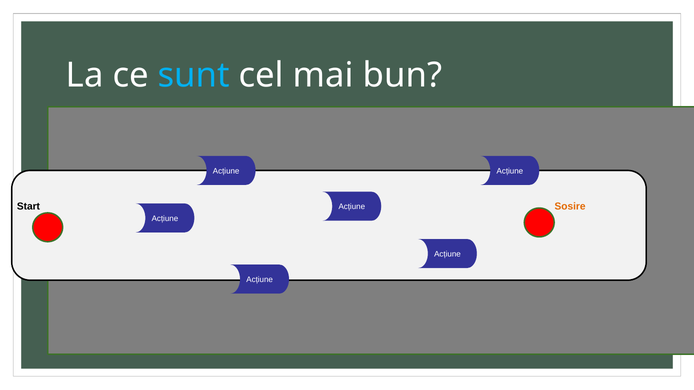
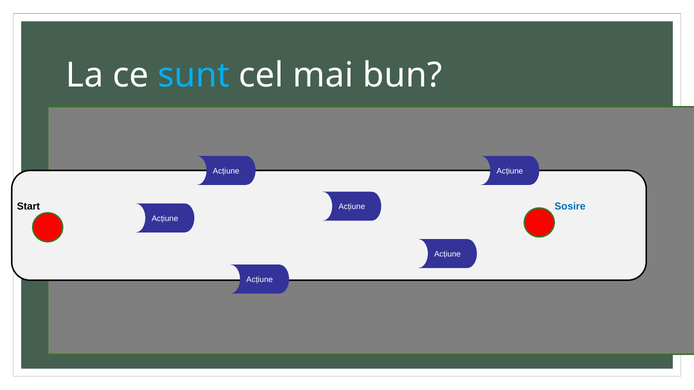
Sosire colour: orange -> blue
